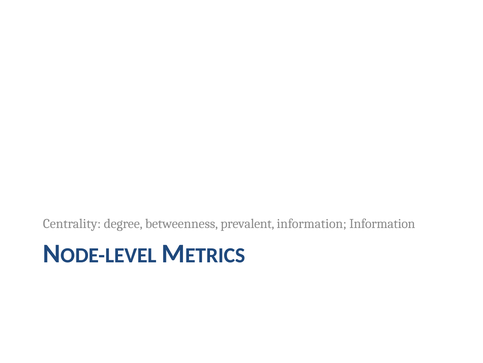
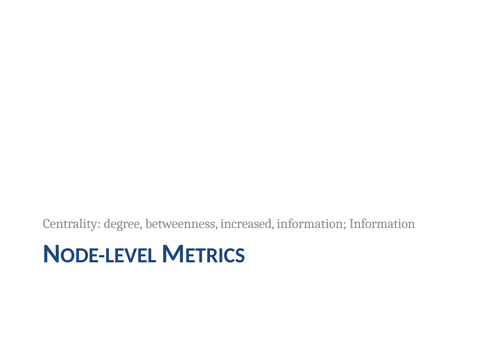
prevalent: prevalent -> increased
